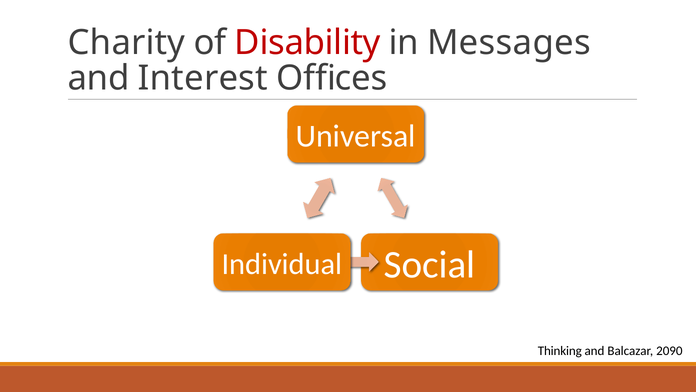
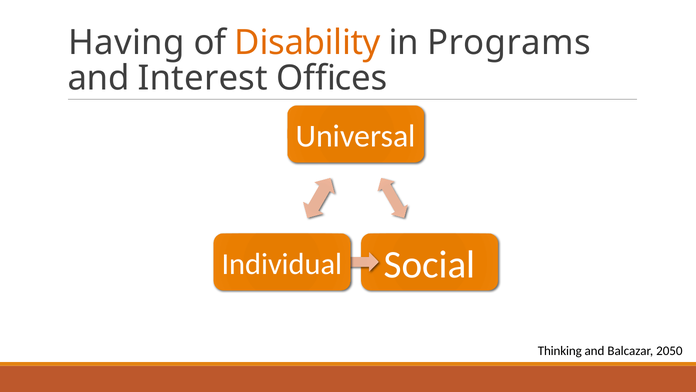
Charity: Charity -> Having
Disability colour: red -> orange
Messages: Messages -> Programs
2090: 2090 -> 2050
